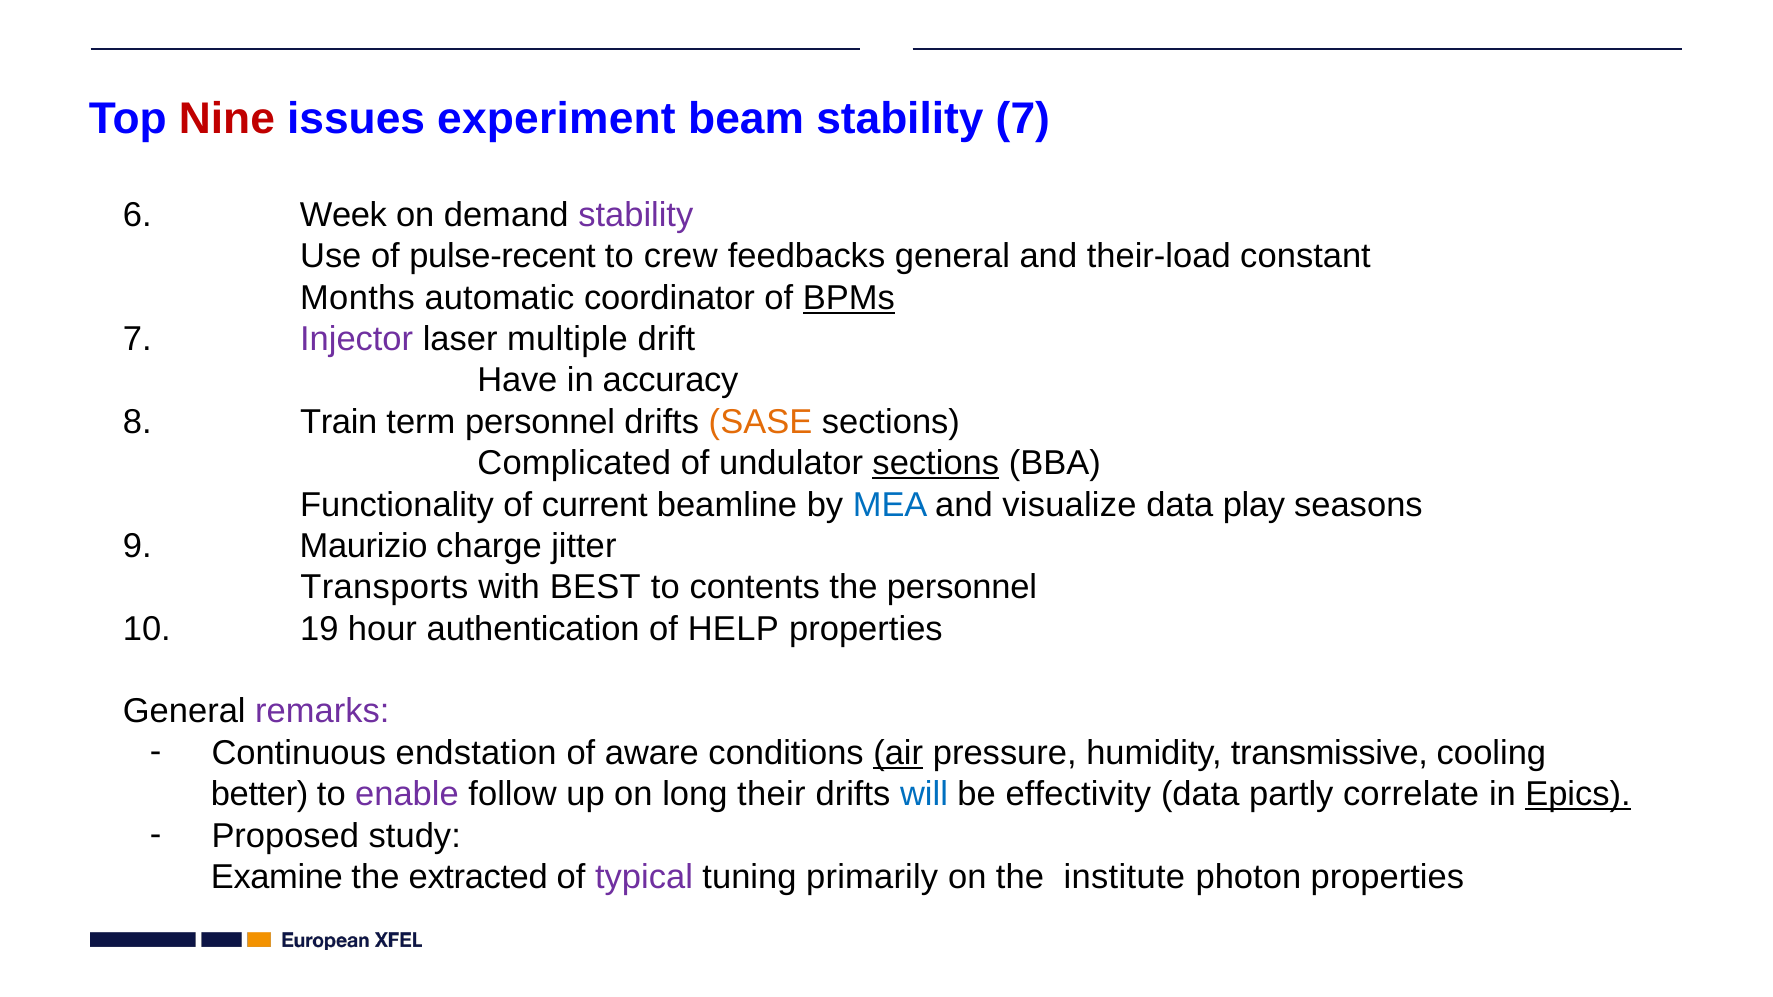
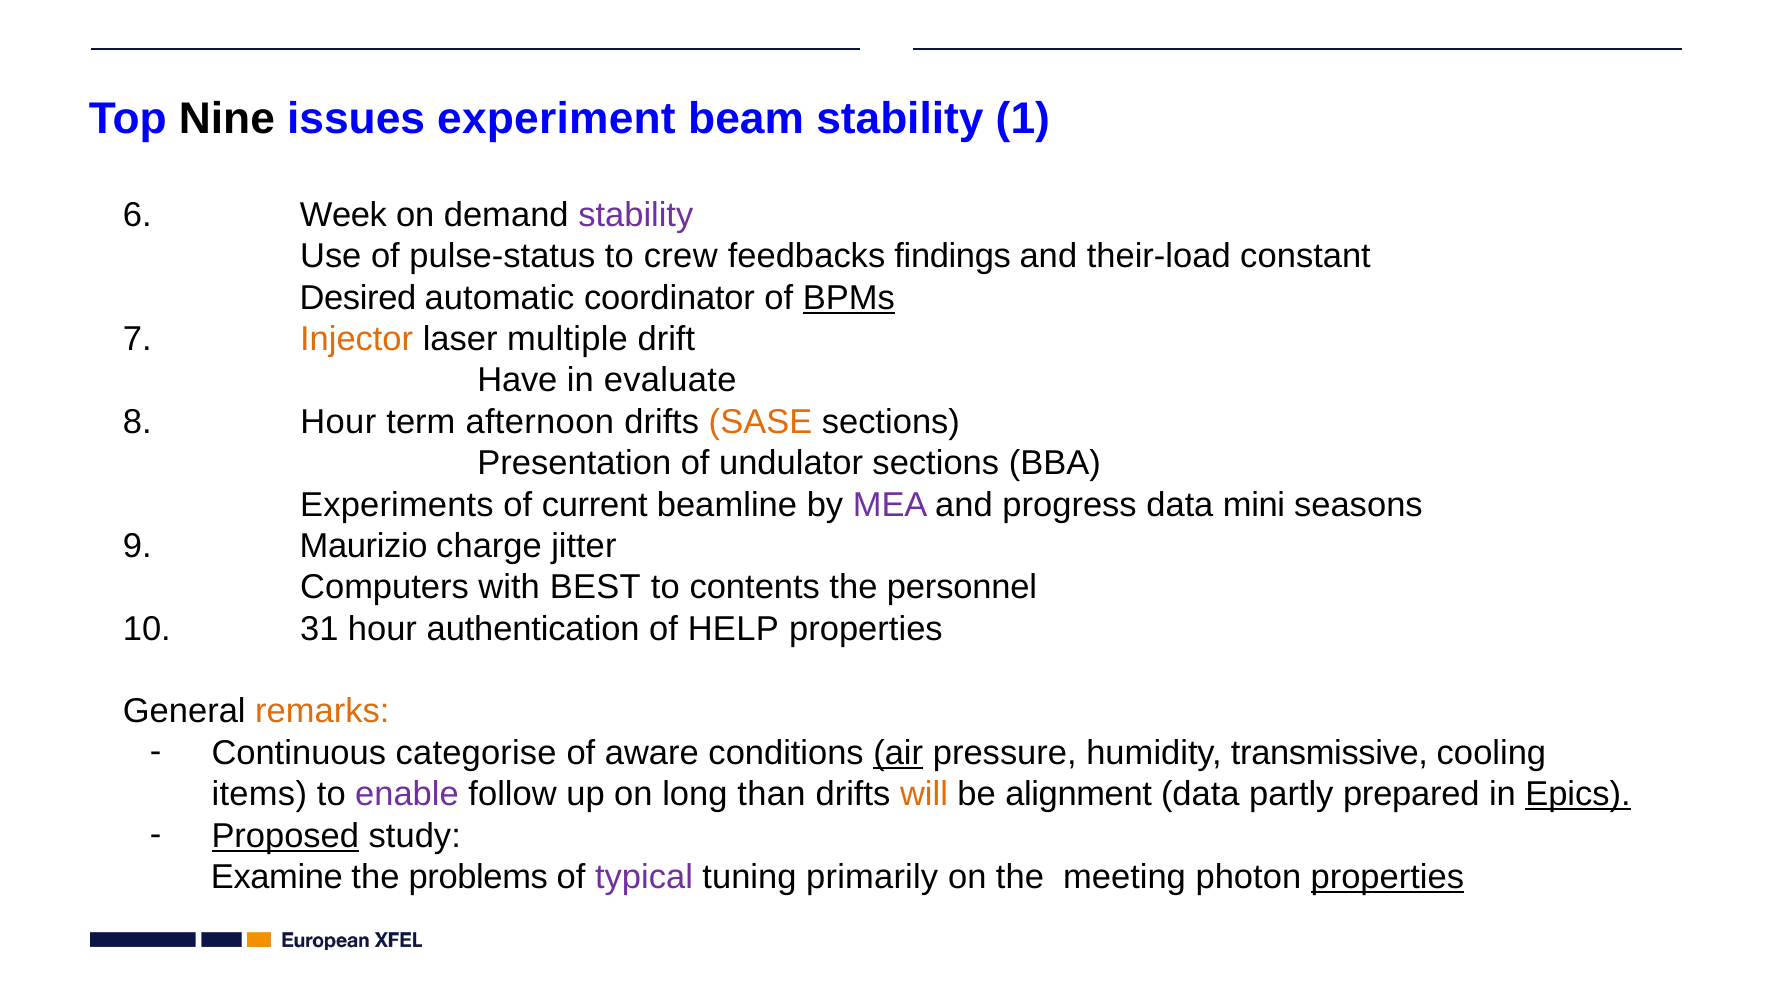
Nine colour: red -> black
stability 7: 7 -> 1
pulse-recent: pulse-recent -> pulse-status
feedbacks general: general -> findings
Months: Months -> Desired
Injector colour: purple -> orange
accuracy: accuracy -> evaluate
8 Train: Train -> Hour
term personnel: personnel -> afternoon
Complicated: Complicated -> Presentation
sections at (936, 463) underline: present -> none
Functionality: Functionality -> Experiments
MEA colour: blue -> purple
visualize: visualize -> progress
play: play -> mini
Transports: Transports -> Computers
19: 19 -> 31
remarks colour: purple -> orange
endstation: endstation -> categorise
better: better -> items
their: their -> than
will colour: blue -> orange
effectivity: effectivity -> alignment
correlate: correlate -> prepared
Proposed underline: none -> present
extracted: extracted -> problems
institute: institute -> meeting
properties at (1387, 877) underline: none -> present
